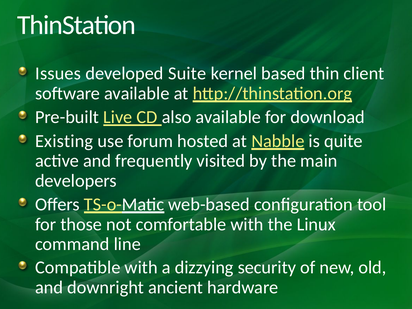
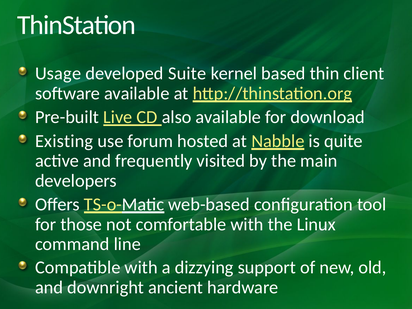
Issues: Issues -> Usage
security: security -> support
